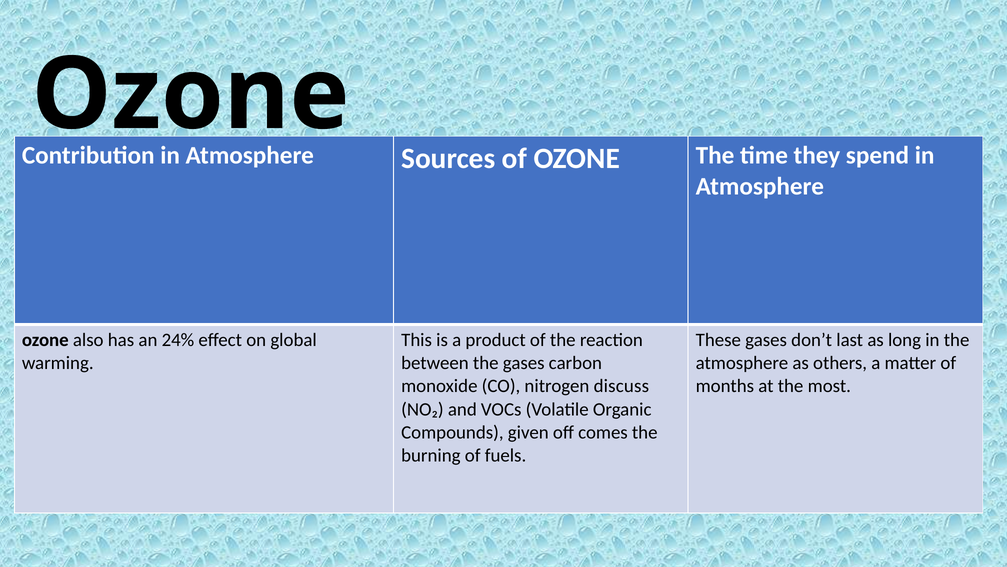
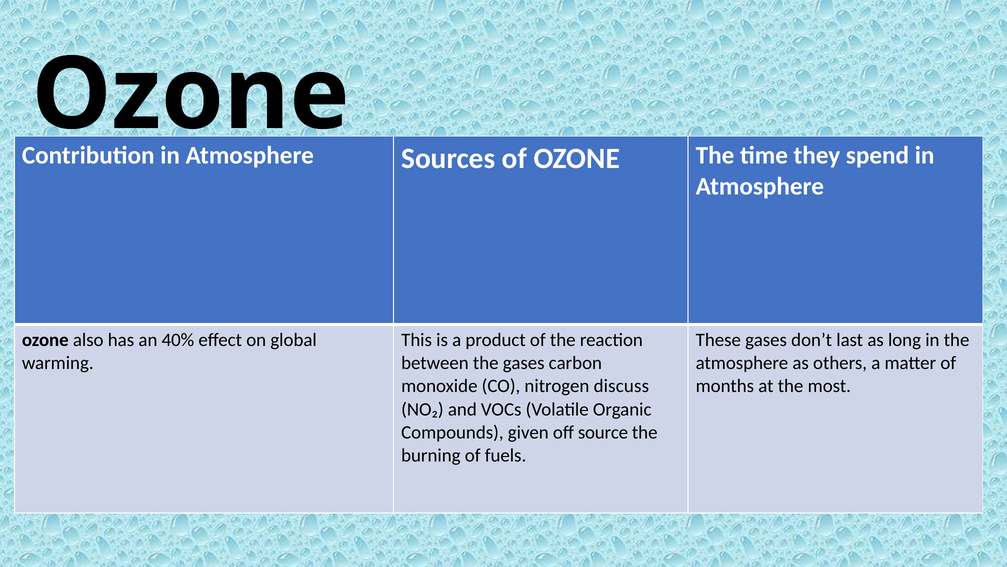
24%: 24% -> 40%
comes: comes -> source
